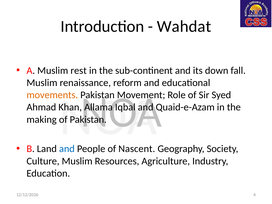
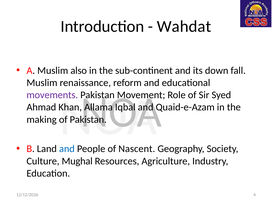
rest: rest -> also
movements colour: orange -> purple
Culture Muslim: Muslim -> Mughal
